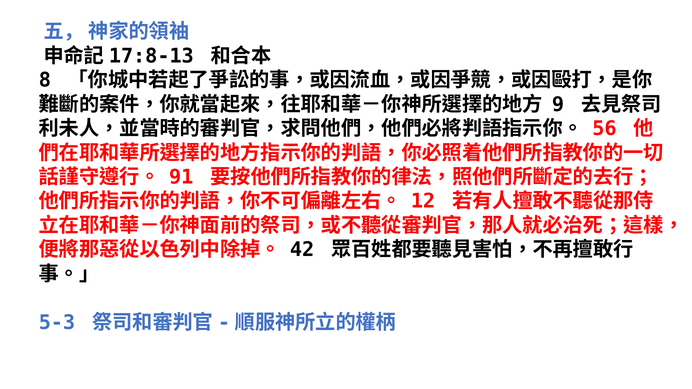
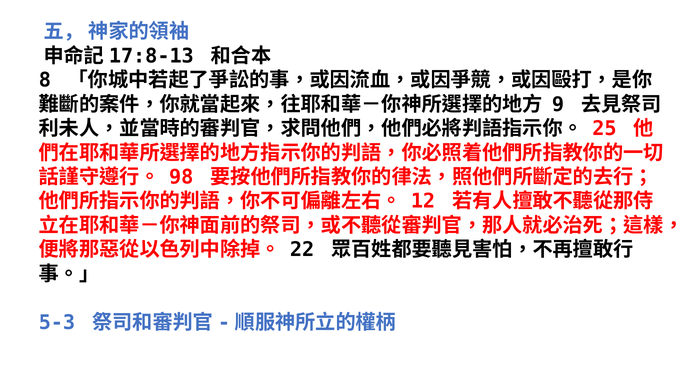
56: 56 -> 25
91: 91 -> 98
42: 42 -> 22
